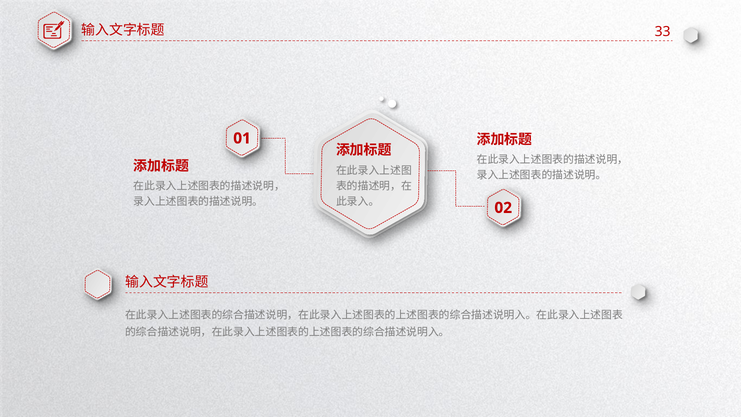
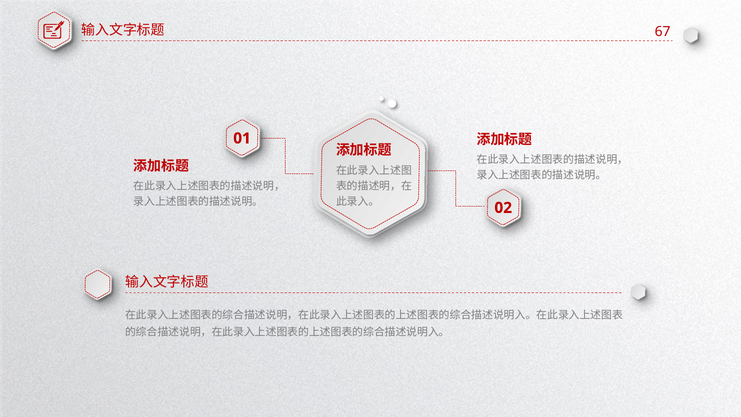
33: 33 -> 67
